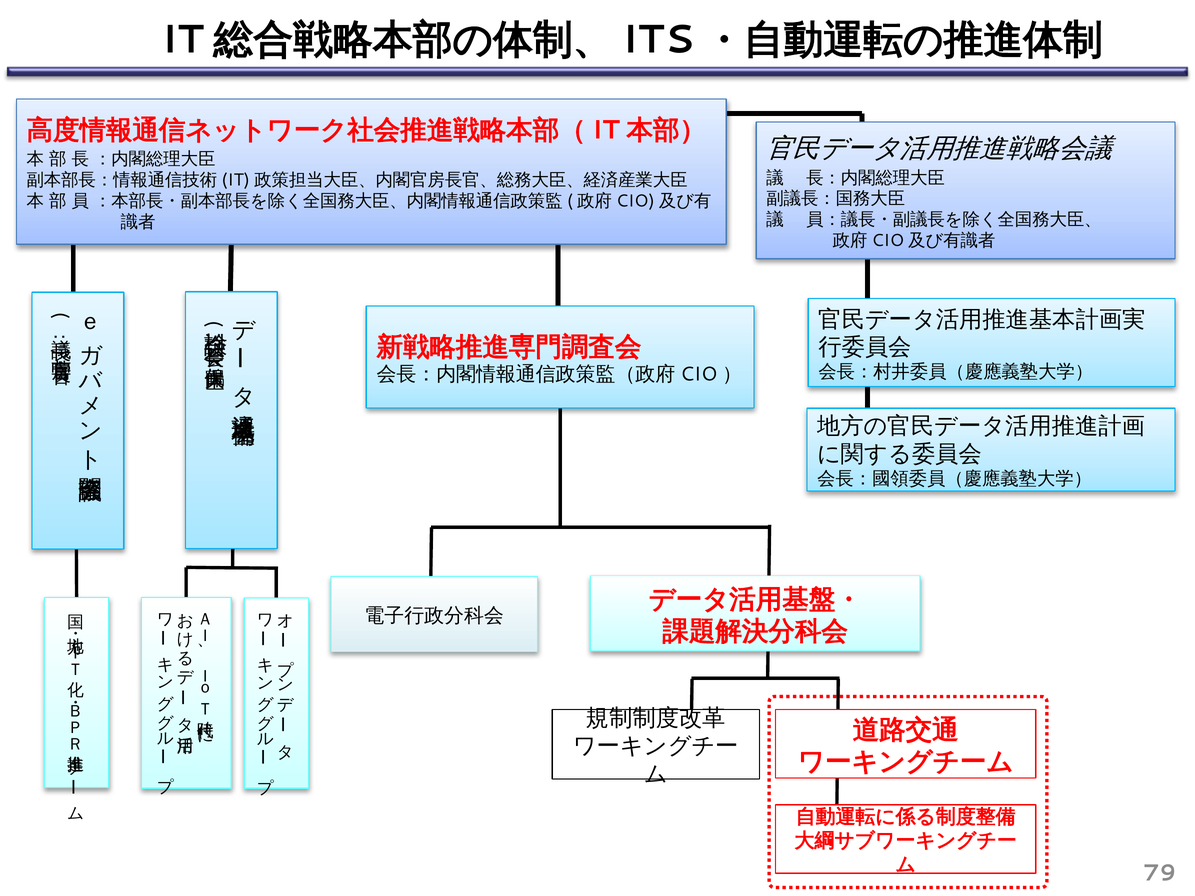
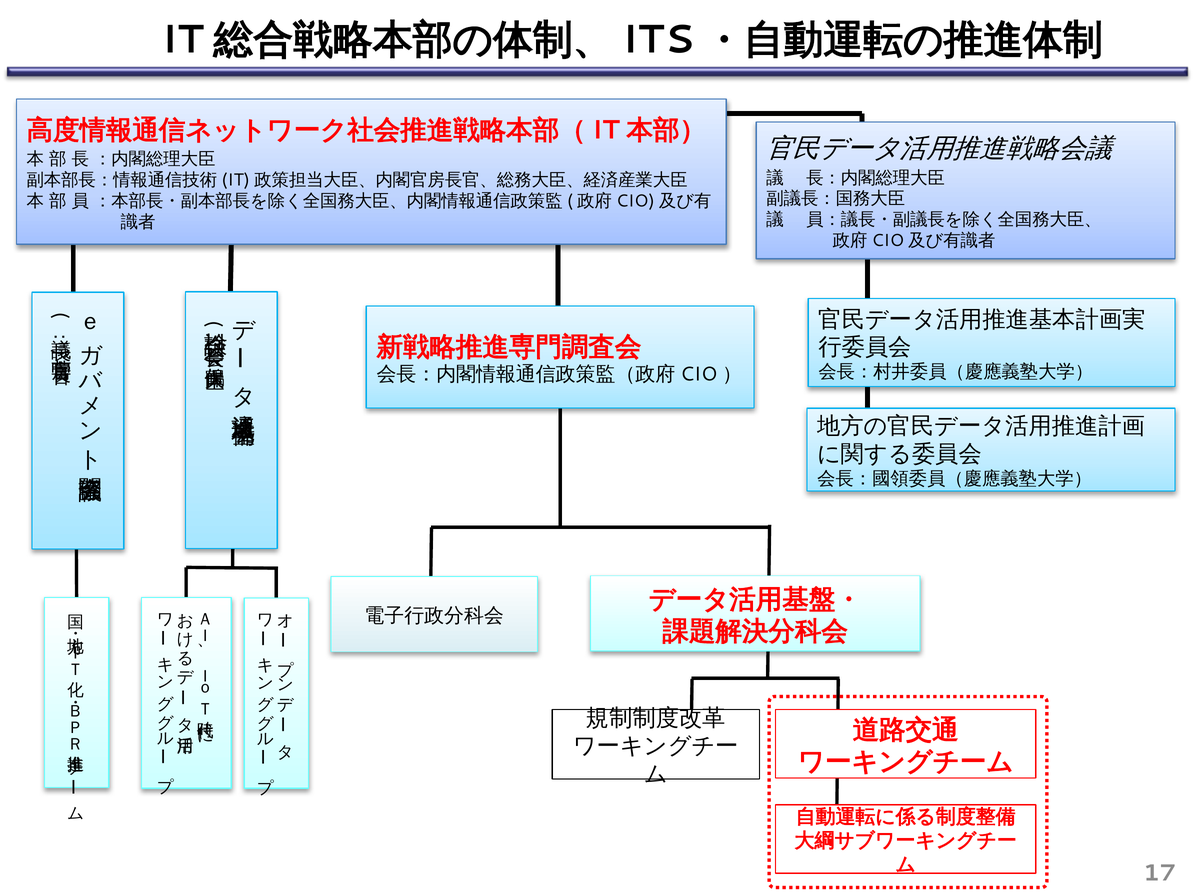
79: 79 -> 17
